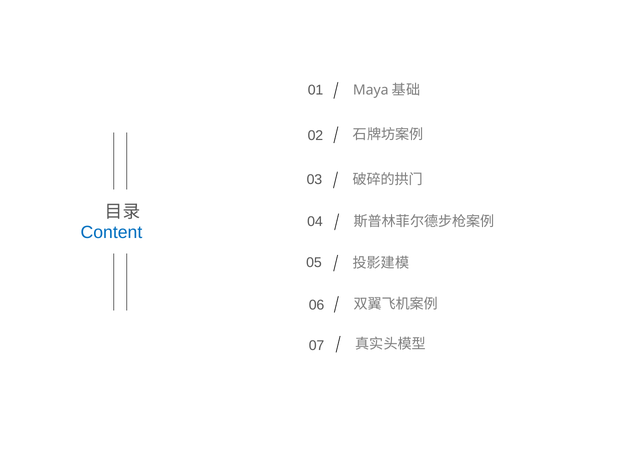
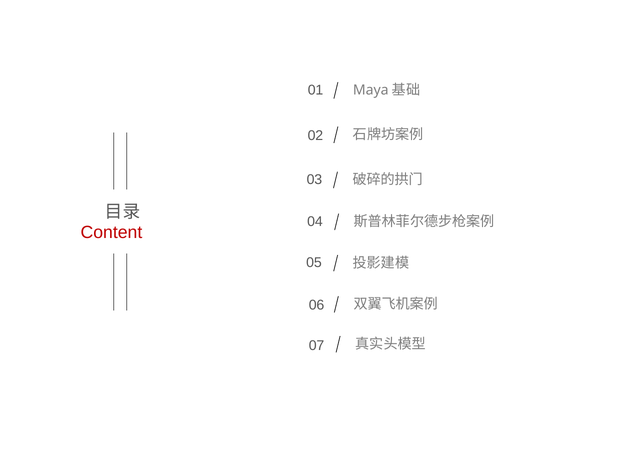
Content colour: blue -> red
